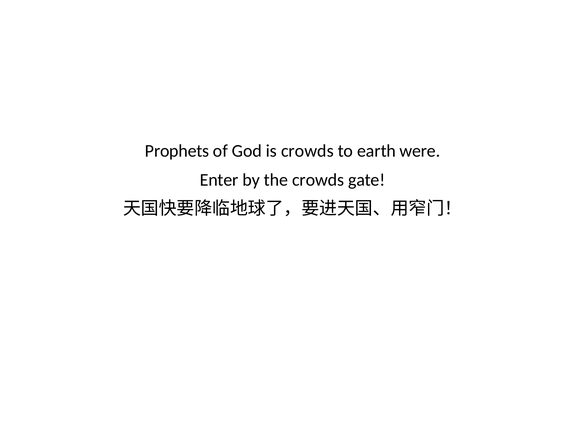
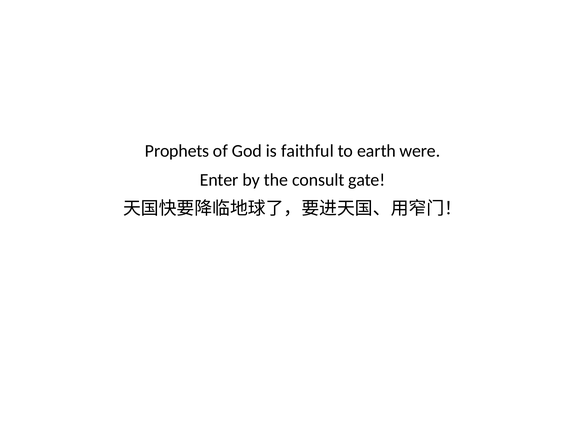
is crowds: crowds -> faithful
the crowds: crowds -> consult
